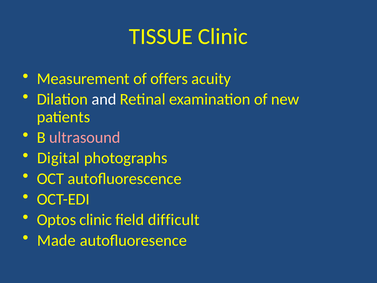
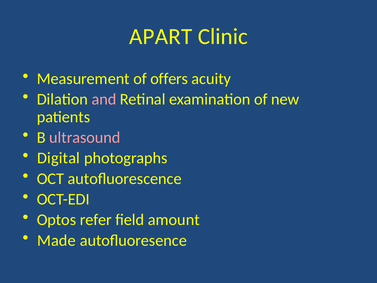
TISSUE: TISSUE -> APART
and colour: white -> pink
Optos clinic: clinic -> refer
difficult: difficult -> amount
